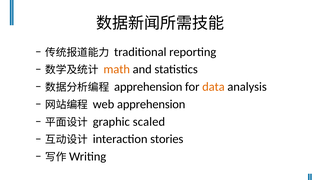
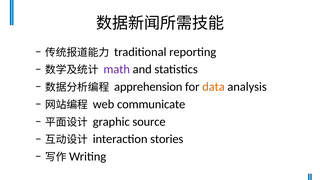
math colour: orange -> purple
web apprehension: apprehension -> communicate
scaled: scaled -> source
